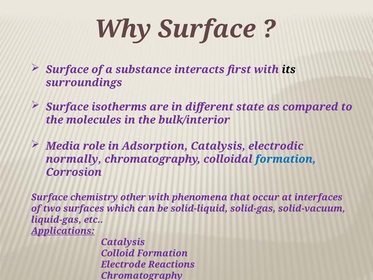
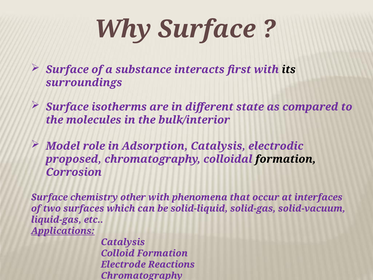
Media: Media -> Model
normally: normally -> proposed
formation at (286, 159) colour: blue -> black
